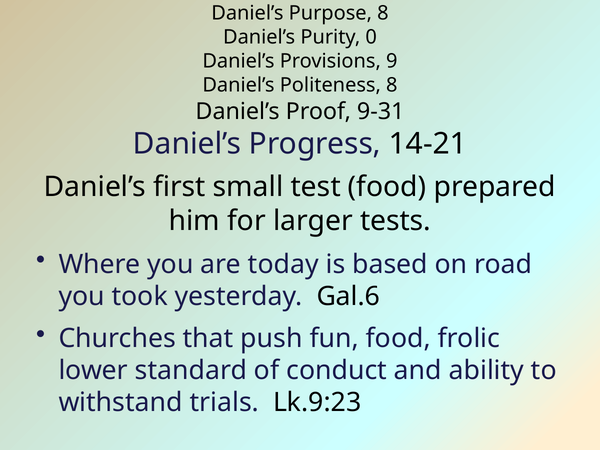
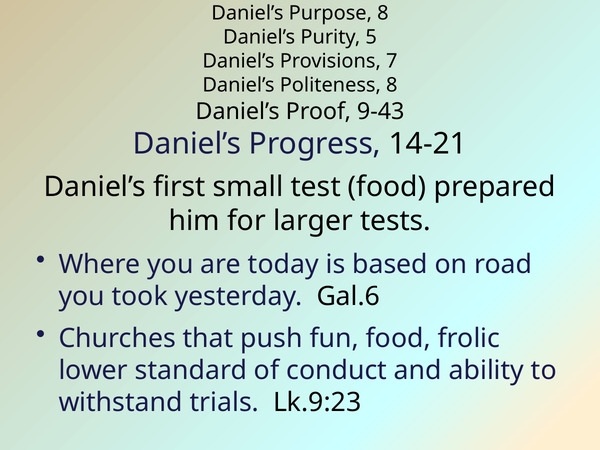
0: 0 -> 5
9: 9 -> 7
9-31: 9-31 -> 9-43
